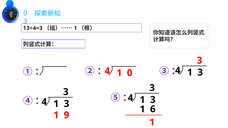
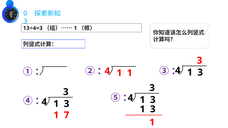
1 0: 0 -> 1
6 at (153, 109): 6 -> 3
9: 9 -> 7
